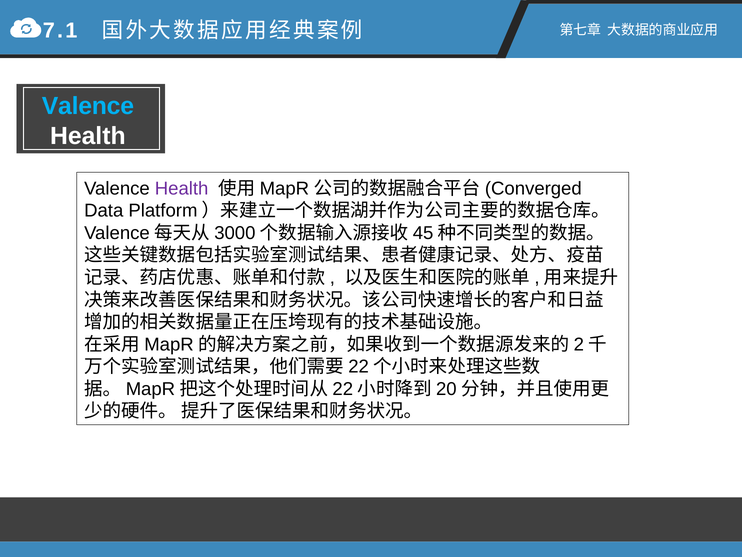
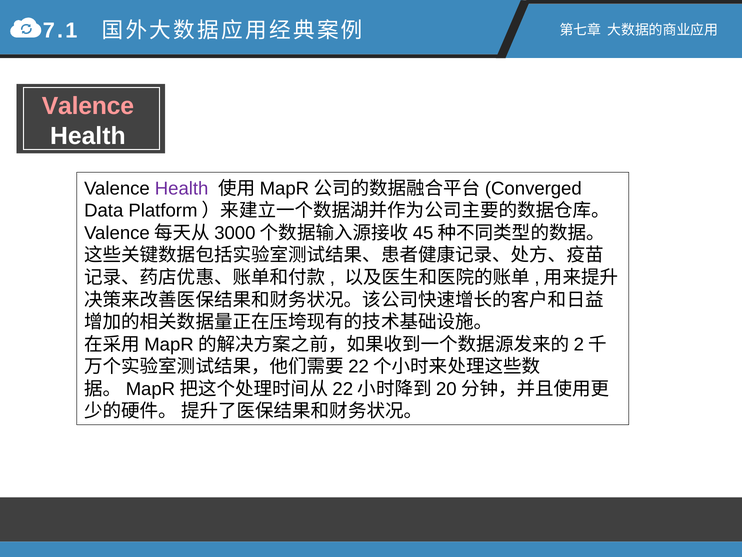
Valence at (88, 106) colour: light blue -> pink
